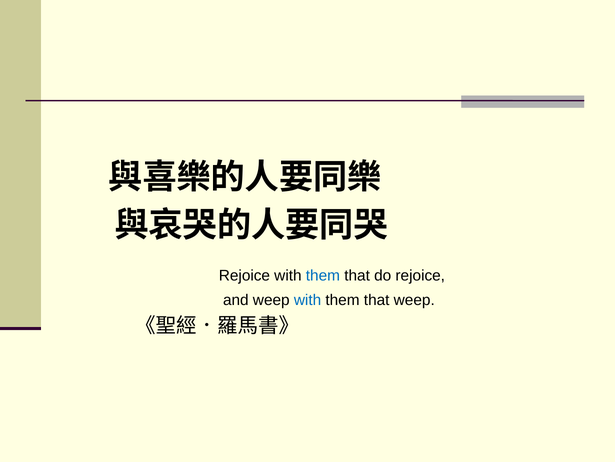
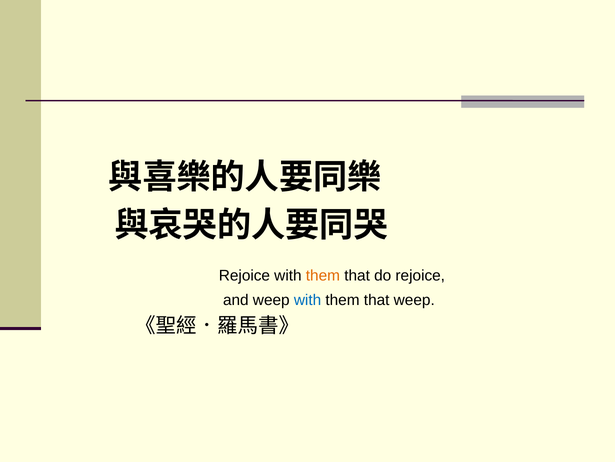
them at (323, 275) colour: blue -> orange
